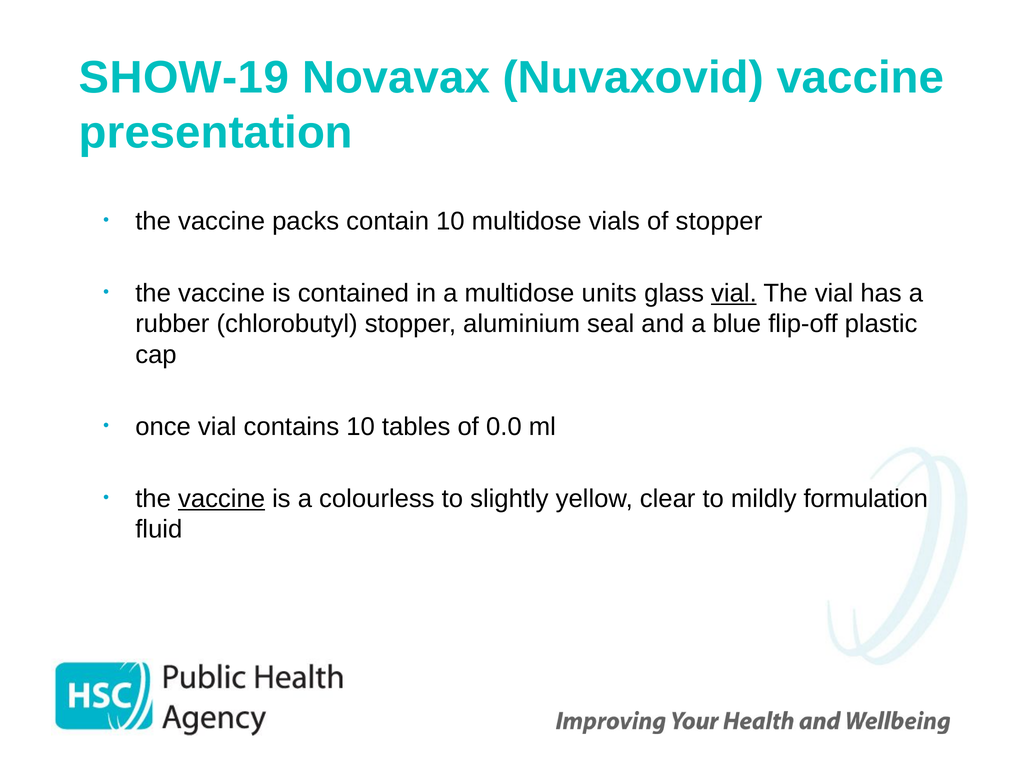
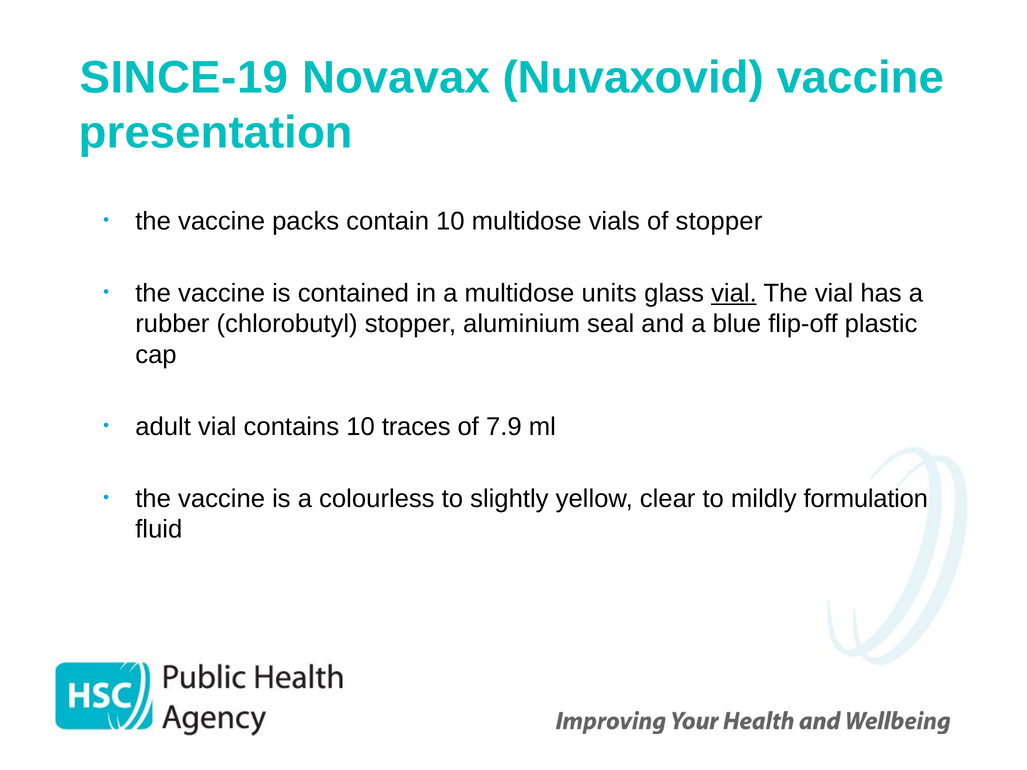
SHOW-19: SHOW-19 -> SINCE-19
once: once -> adult
tables: tables -> traces
0.0: 0.0 -> 7.9
vaccine at (222, 499) underline: present -> none
